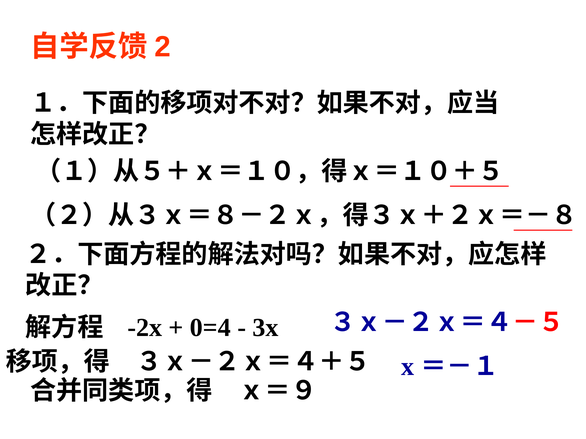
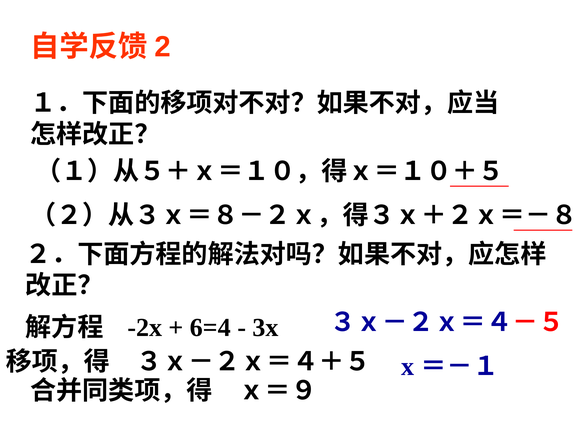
0=4: 0=4 -> 6=4
